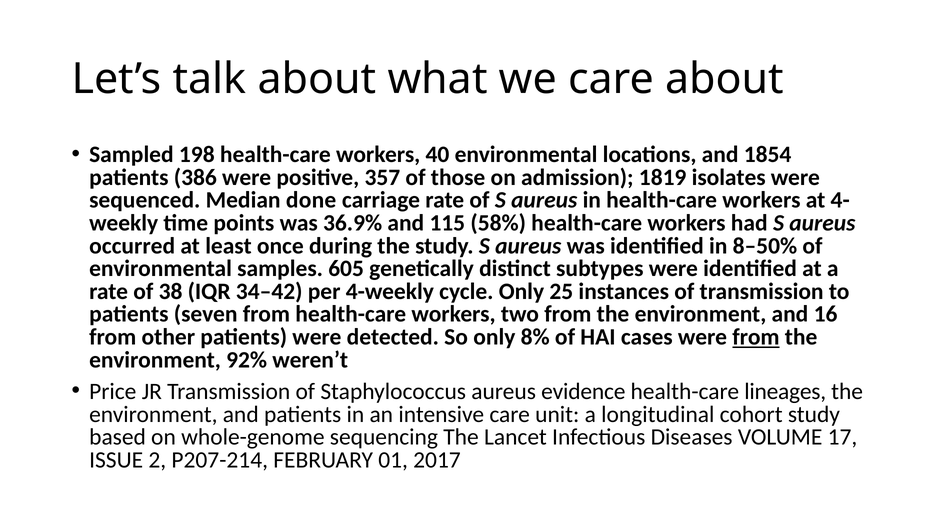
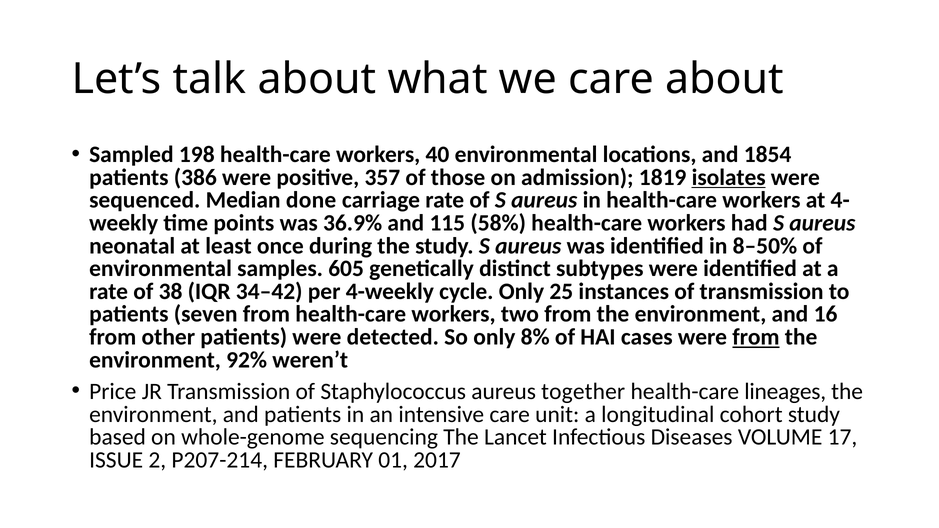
isolates underline: none -> present
occurred: occurred -> neonatal
evidence: evidence -> together
